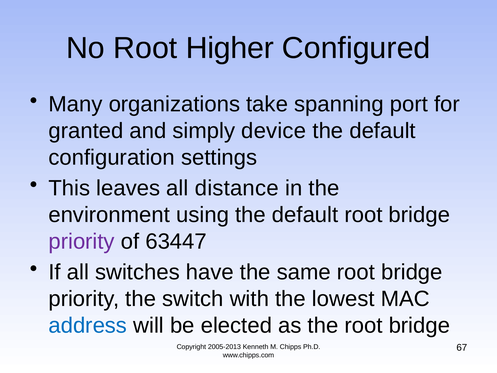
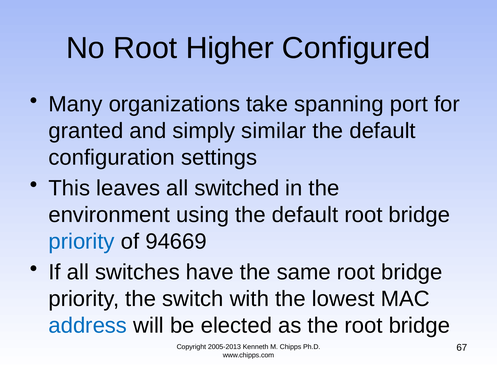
device: device -> similar
distance: distance -> switched
priority at (82, 241) colour: purple -> blue
63447: 63447 -> 94669
